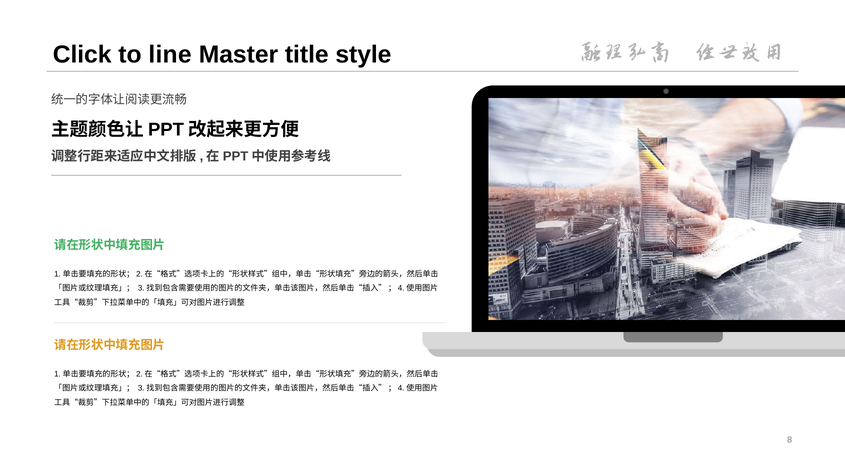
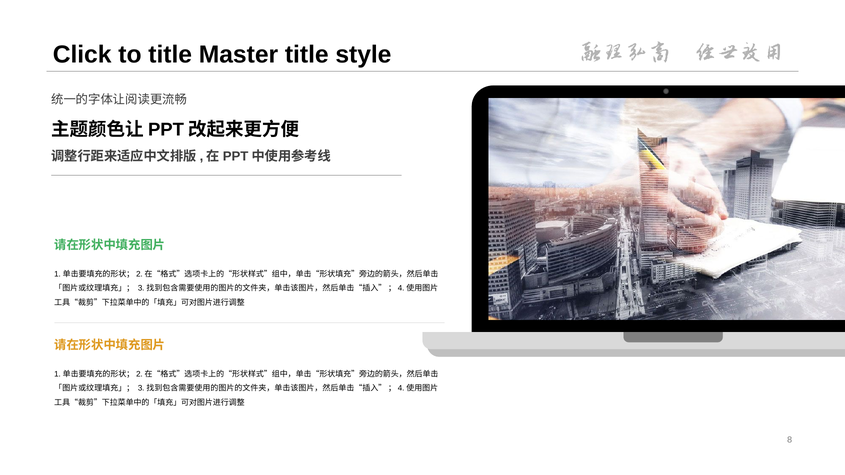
to line: line -> title
